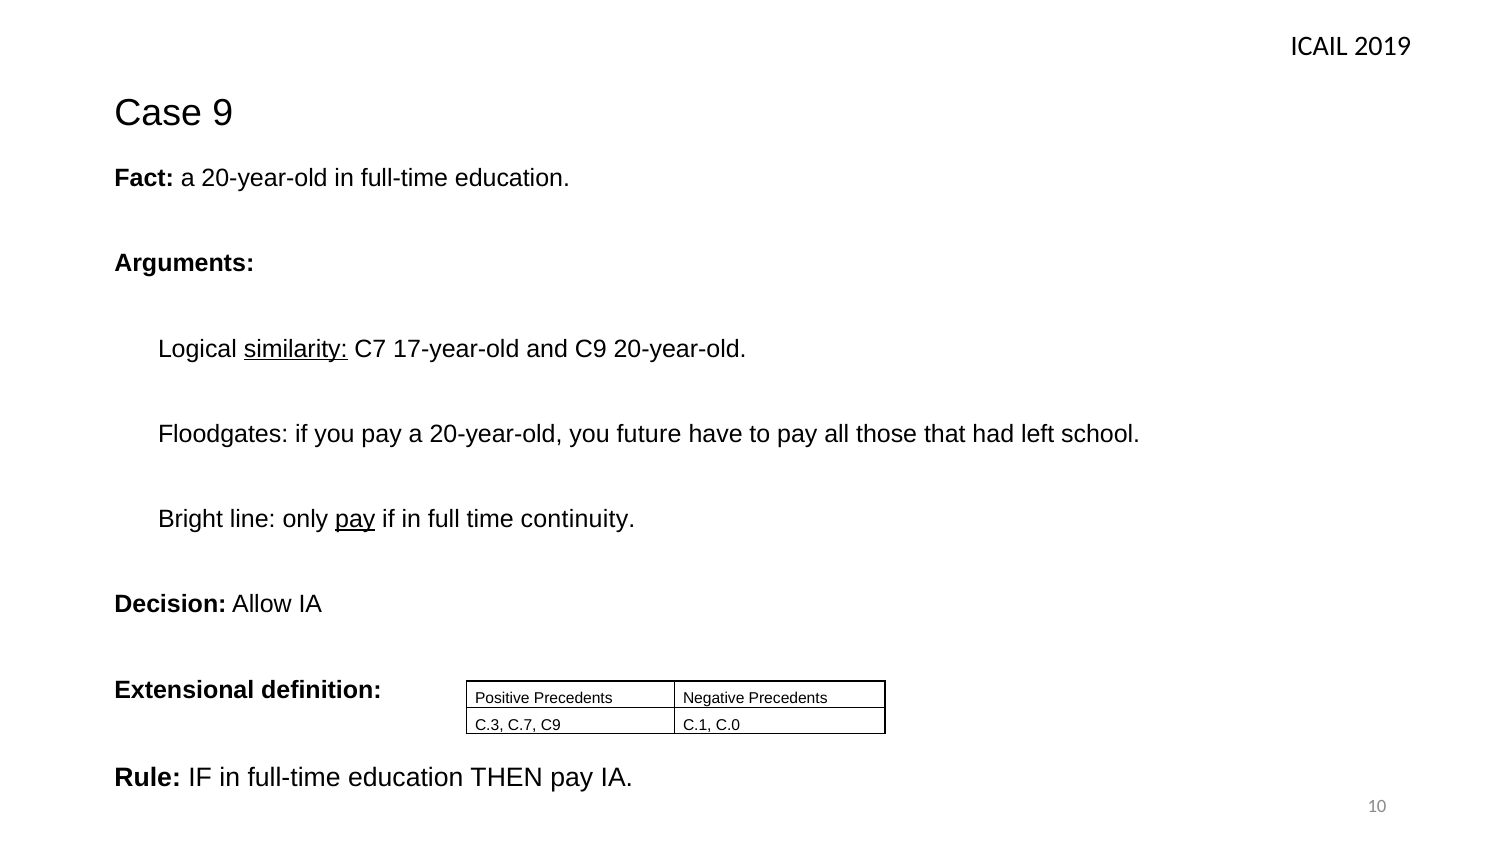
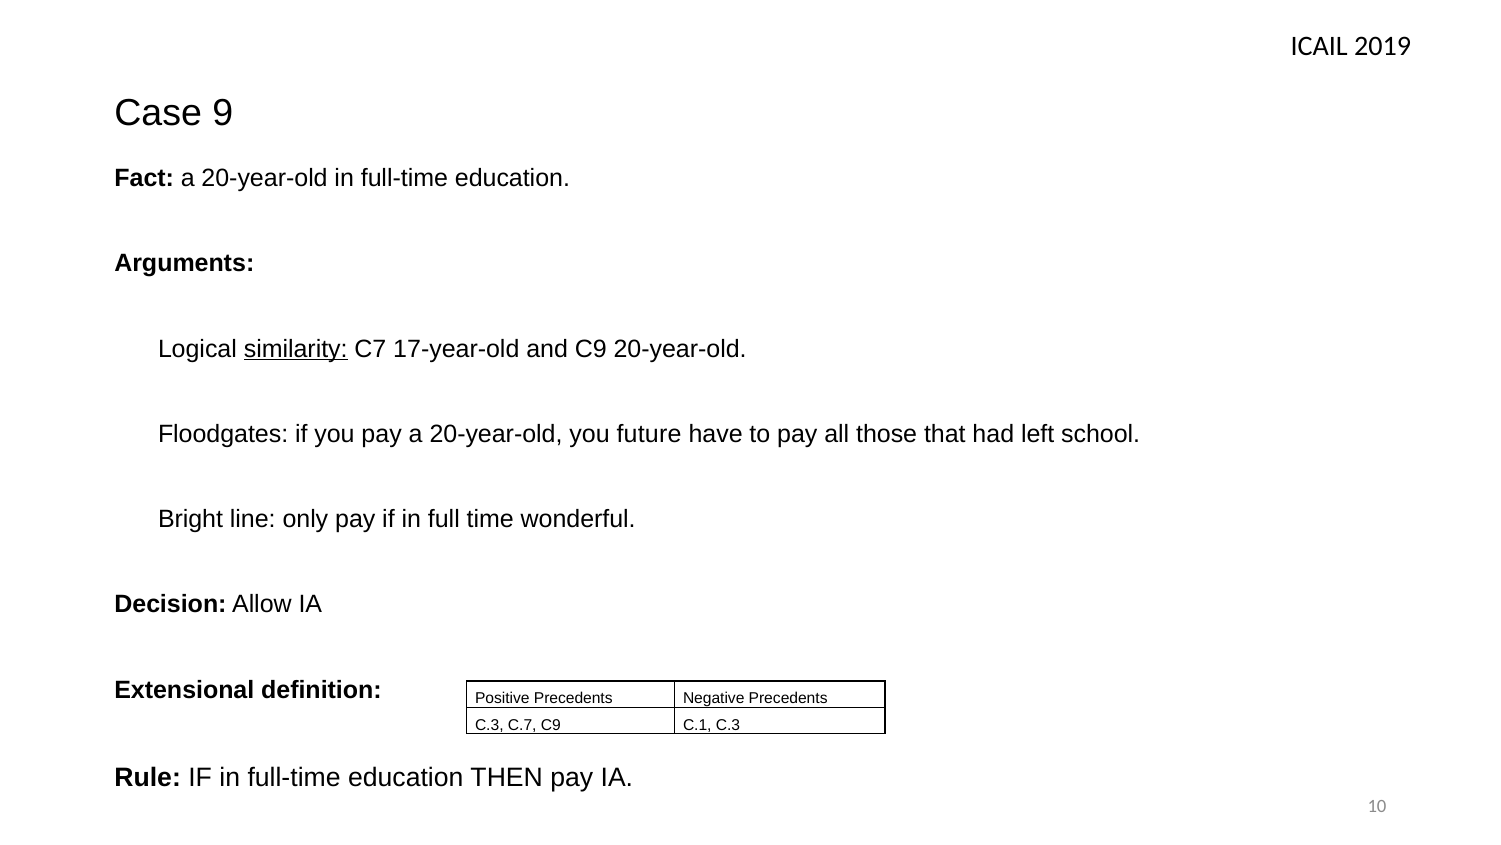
pay at (355, 519) underline: present -> none
continuity: continuity -> wonderful
C.1 C.0: C.0 -> C.3
